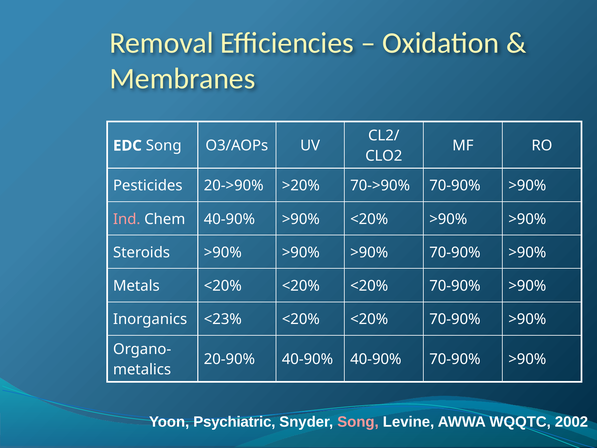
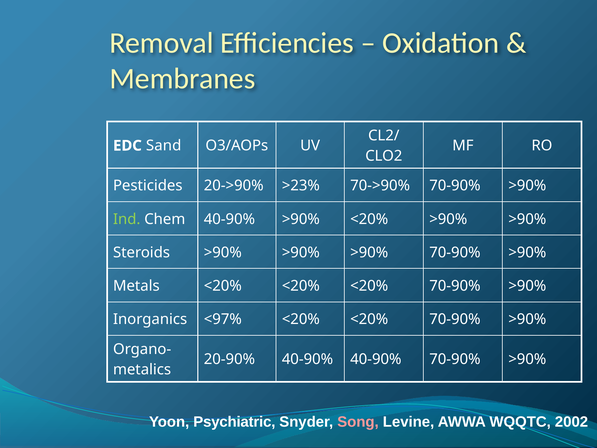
EDC Song: Song -> Sand
>20%: >20% -> >23%
Ind colour: pink -> light green
<23%: <23% -> <97%
